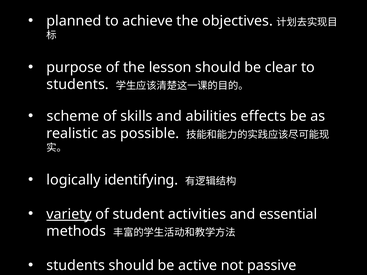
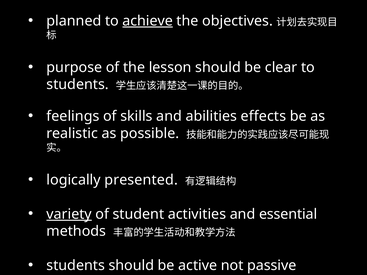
achieve underline: none -> present
scheme: scheme -> feelings
identifying: identifying -> presented
